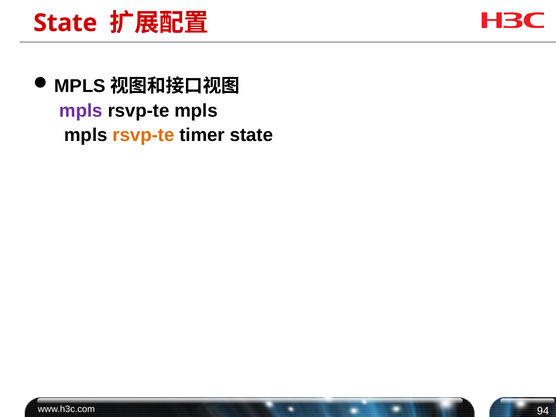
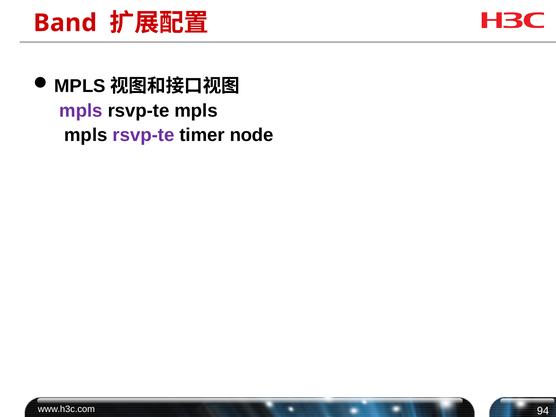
State at (65, 23): State -> Band
rsvp-te at (143, 135) colour: orange -> purple
timer state: state -> node
